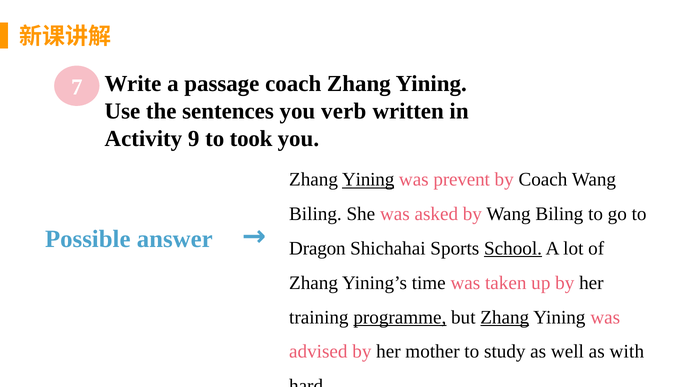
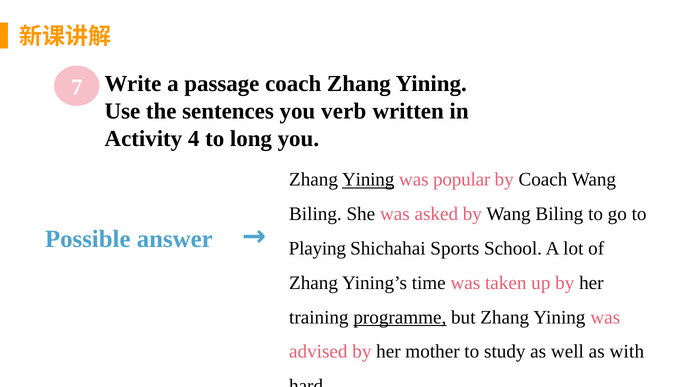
9: 9 -> 4
took: took -> long
prevent: prevent -> popular
Dragon: Dragon -> Playing
School underline: present -> none
Zhang at (505, 317) underline: present -> none
